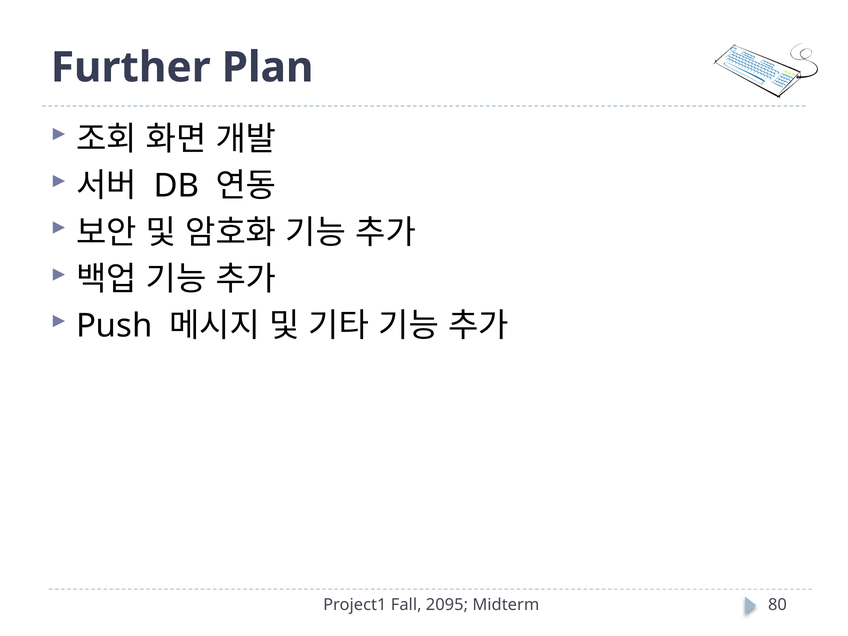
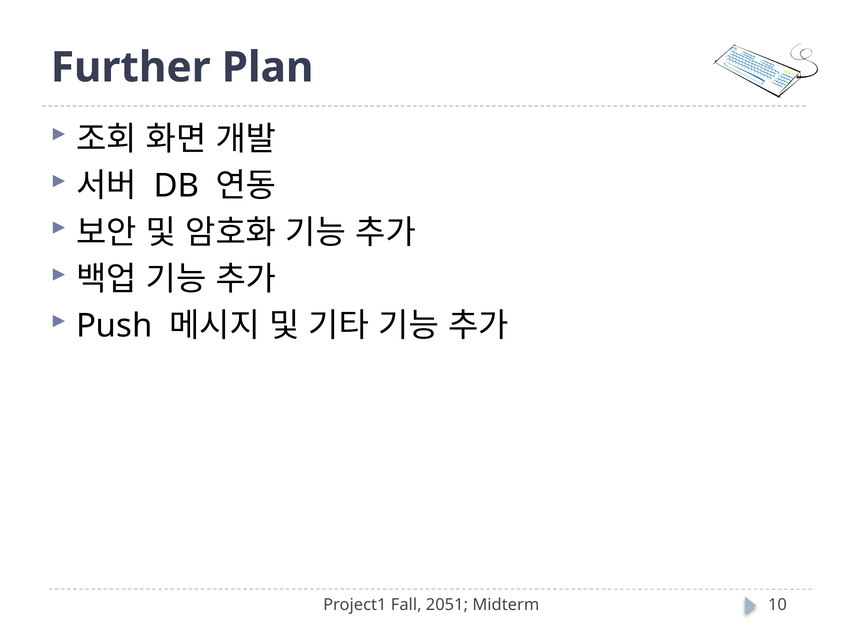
2095: 2095 -> 2051
80: 80 -> 10
